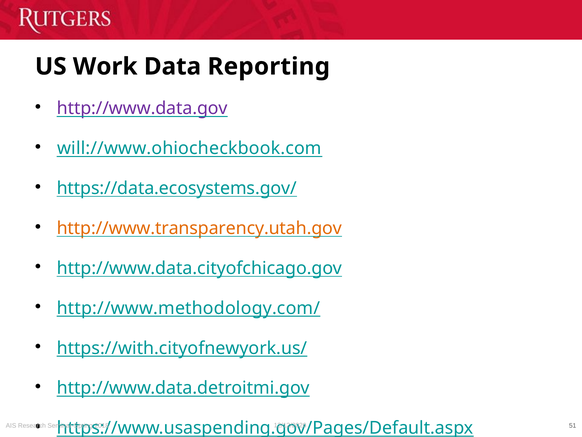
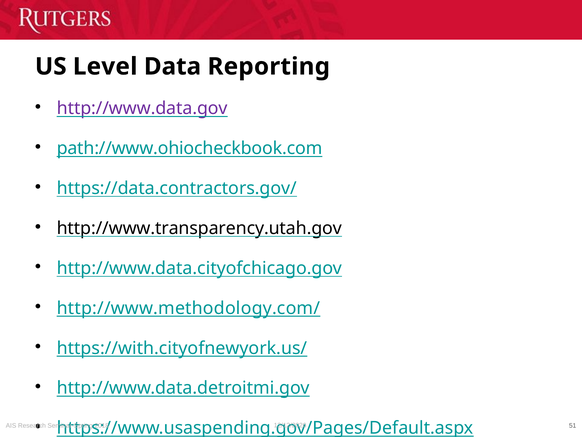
Work: Work -> Level
will://www.ohiocheckbook.com: will://www.ohiocheckbook.com -> path://www.ohiocheckbook.com
https://data.ecosystems.gov/: https://data.ecosystems.gov/ -> https://data.contractors.gov/
http://www.transparency.utah.gov colour: orange -> black
